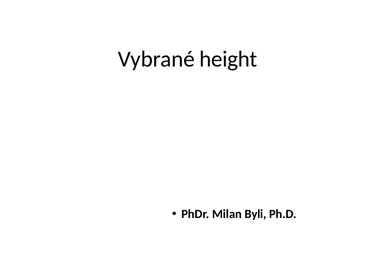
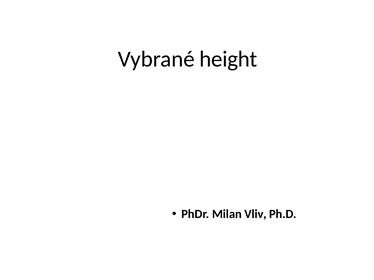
Byli: Byli -> Vliv
